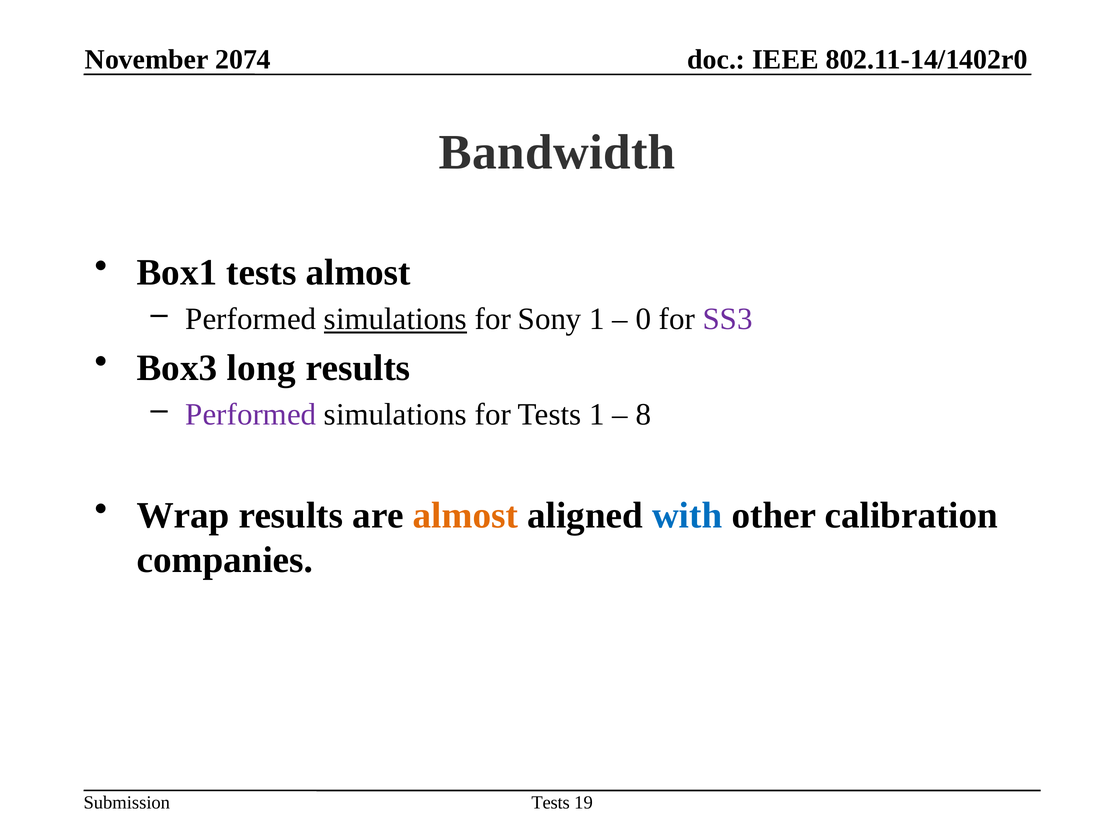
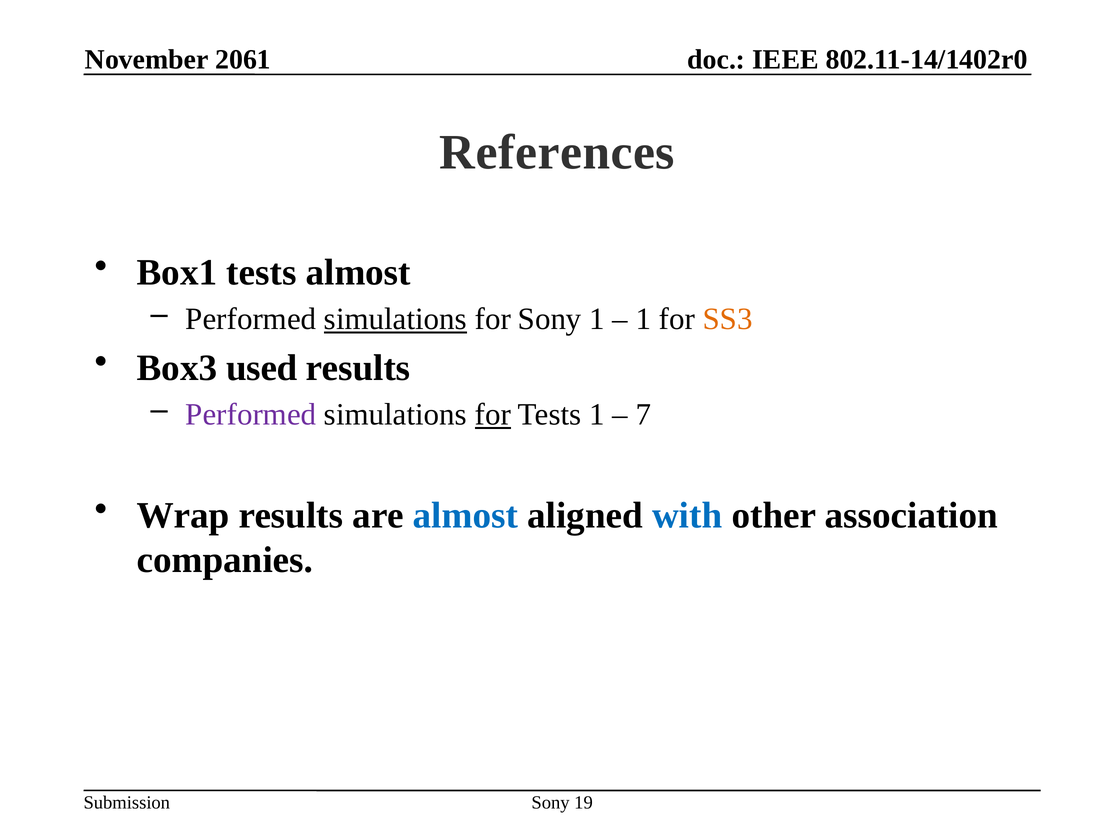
2074: 2074 -> 2061
Bandwidth: Bandwidth -> References
0 at (643, 319): 0 -> 1
SS3 colour: purple -> orange
long: long -> used
for at (493, 414) underline: none -> present
8: 8 -> 7
almost at (465, 515) colour: orange -> blue
calibration: calibration -> association
Tests at (551, 802): Tests -> Sony
